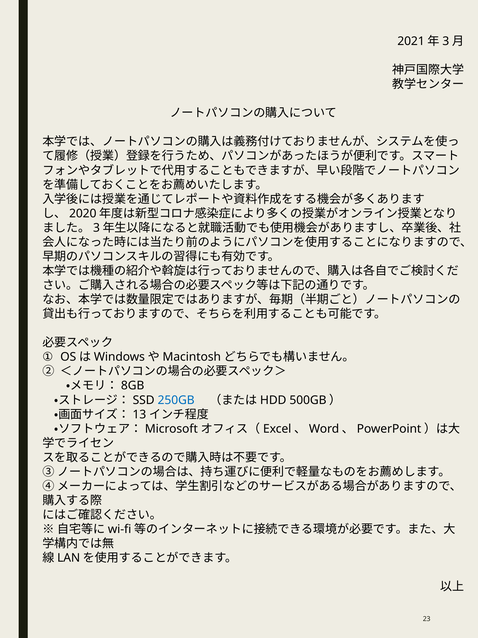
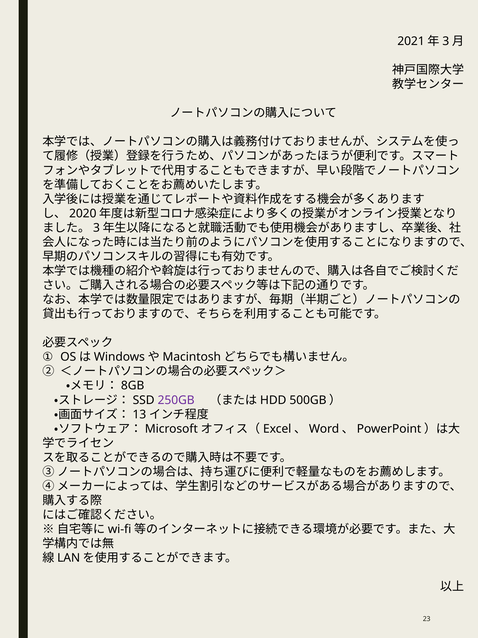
250GB colour: blue -> purple
